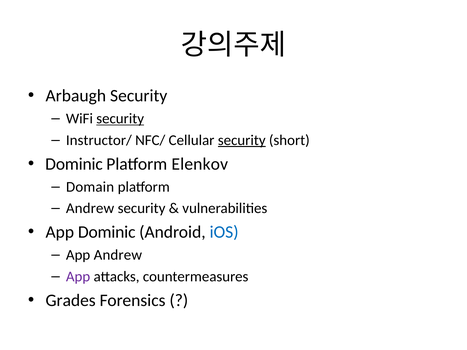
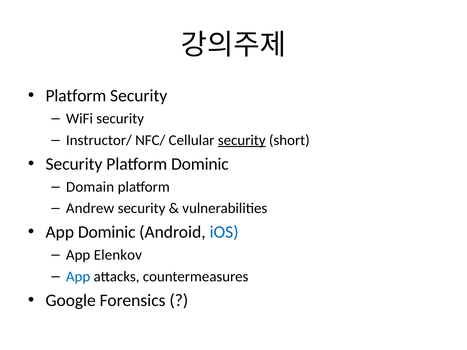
Arbaugh at (76, 96): Arbaugh -> Platform
security at (120, 119) underline: present -> none
Dominic at (74, 164): Dominic -> Security
Platform Elenkov: Elenkov -> Dominic
App Andrew: Andrew -> Elenkov
App at (78, 277) colour: purple -> blue
Grades: Grades -> Google
